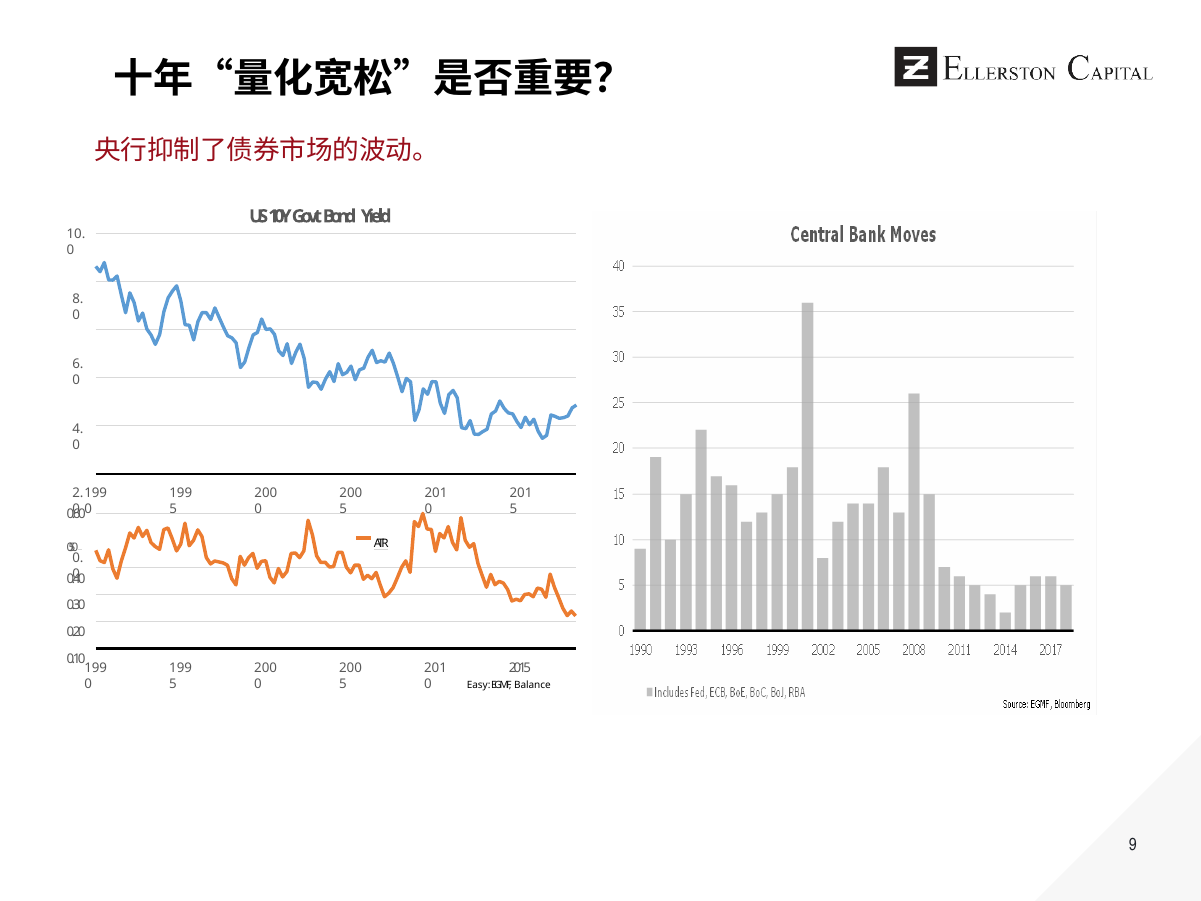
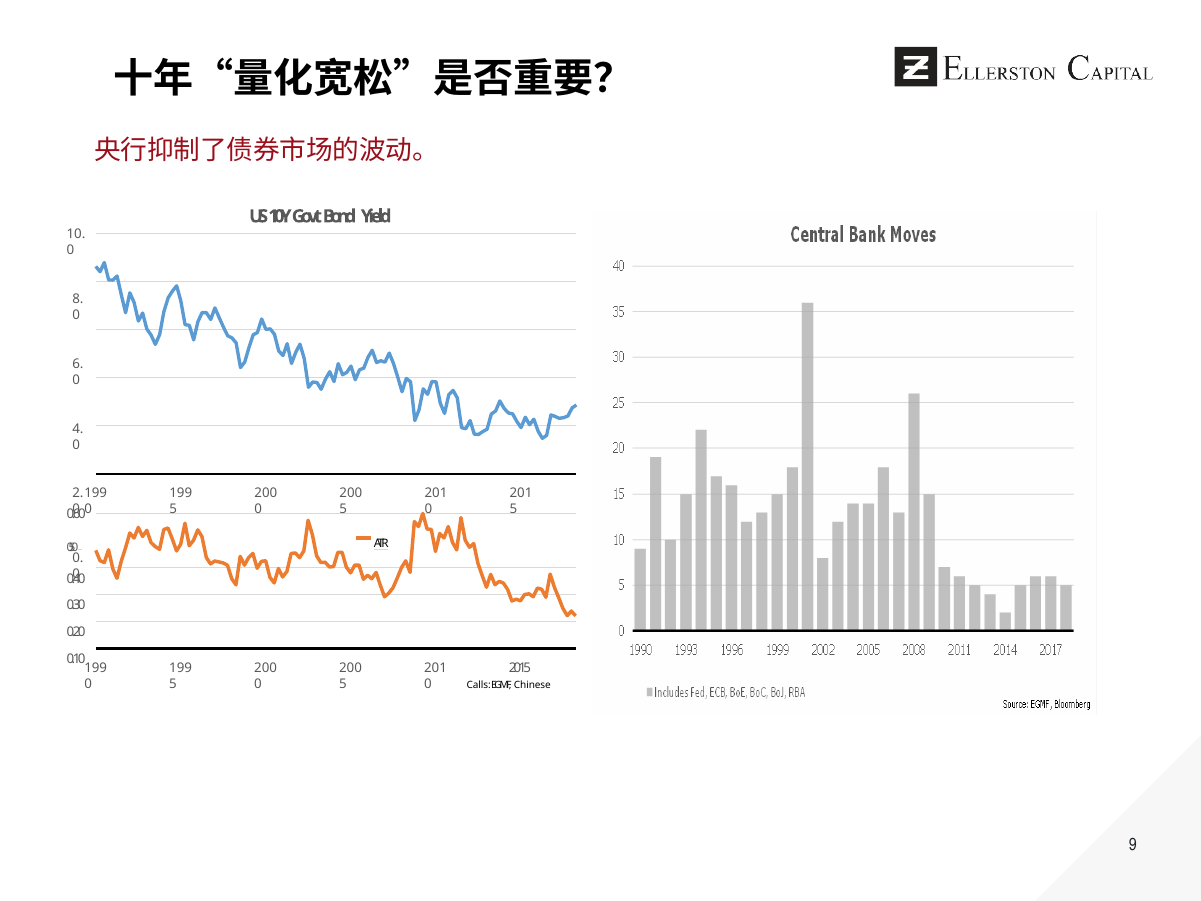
Easy: Easy -> Calls
Balance: Balance -> Chinese
